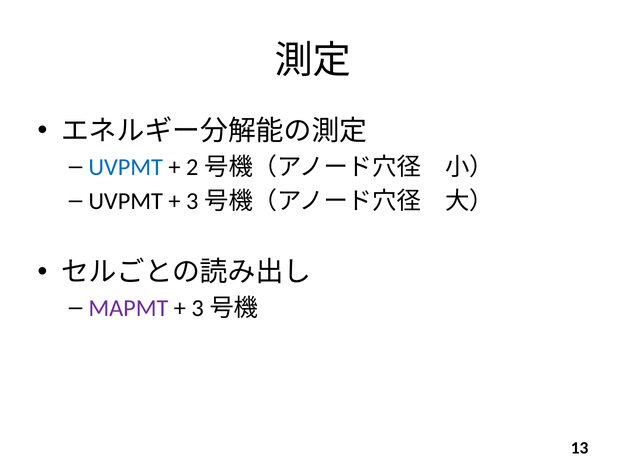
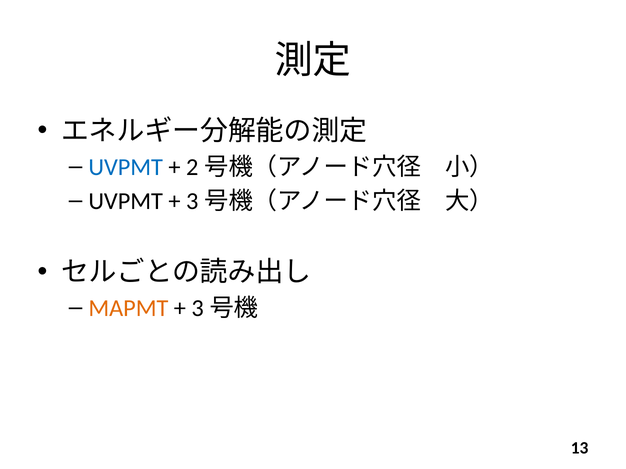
MAPMT colour: purple -> orange
